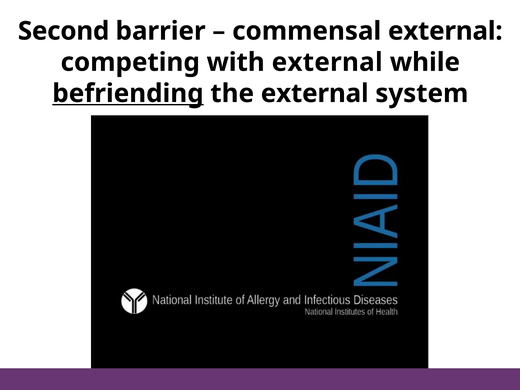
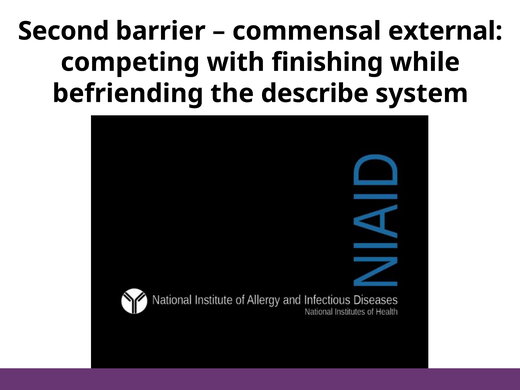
with external: external -> finishing
befriending underline: present -> none
the external: external -> describe
